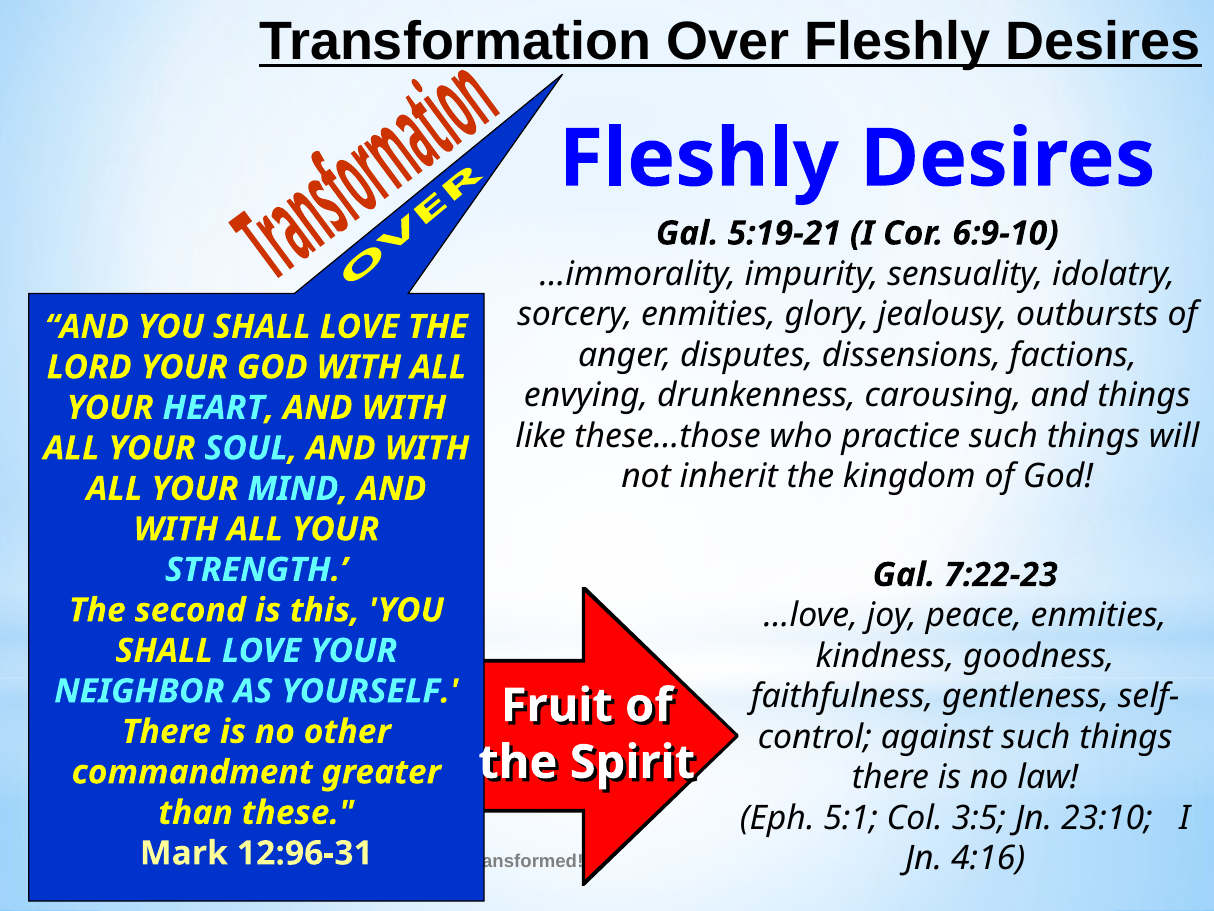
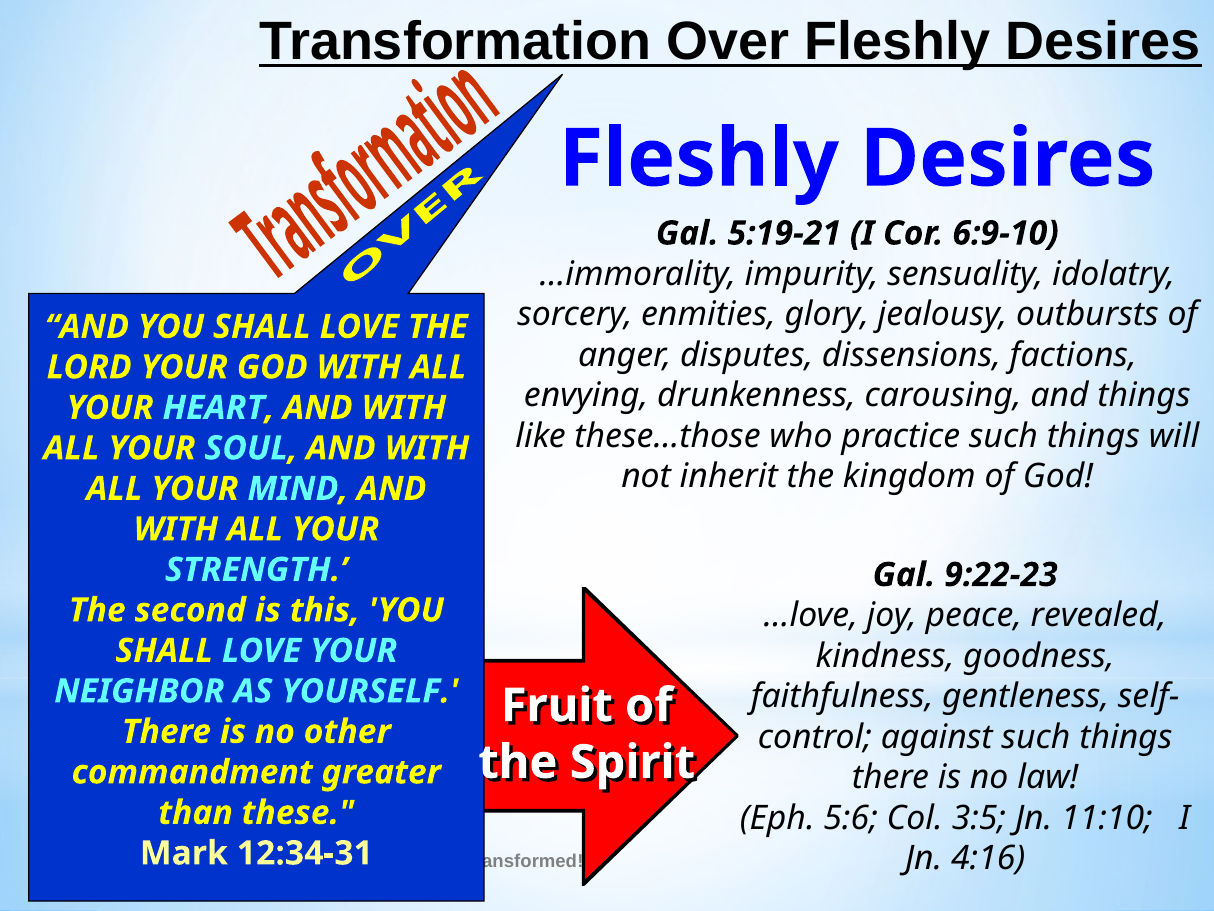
7:22-23: 7:22-23 -> 9:22-23
peace enmities: enmities -> revealed
5:1: 5:1 -> 5:6
23:10: 23:10 -> 11:10
12:96-31: 12:96-31 -> 12:34-31
